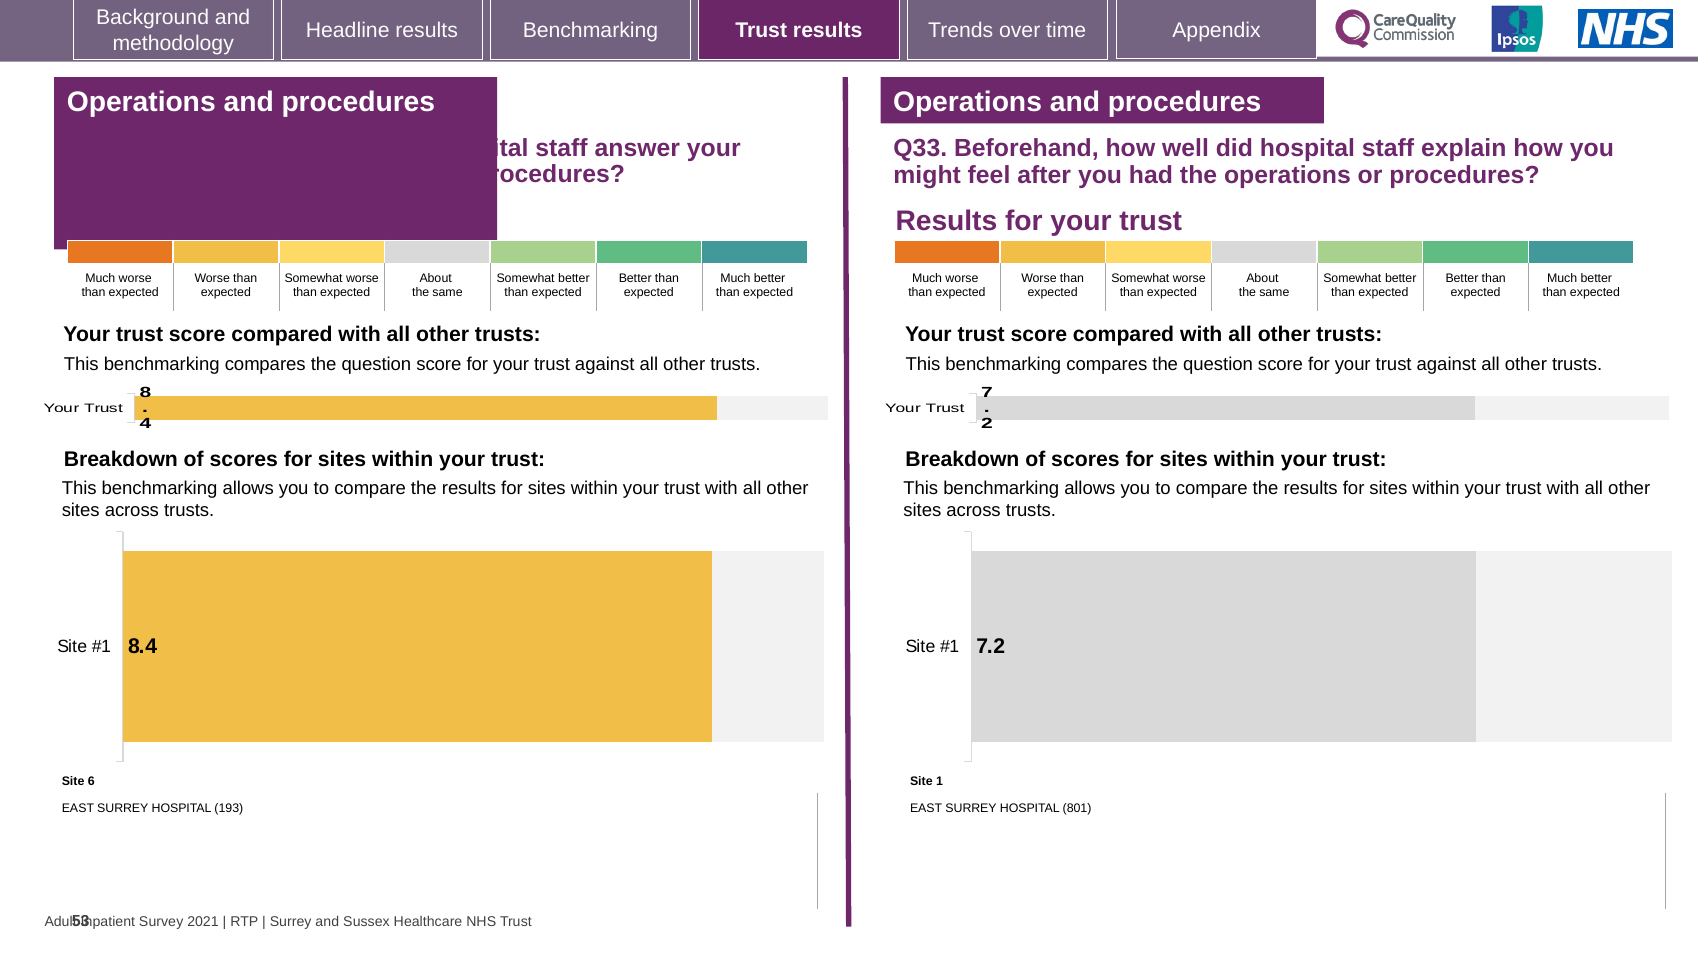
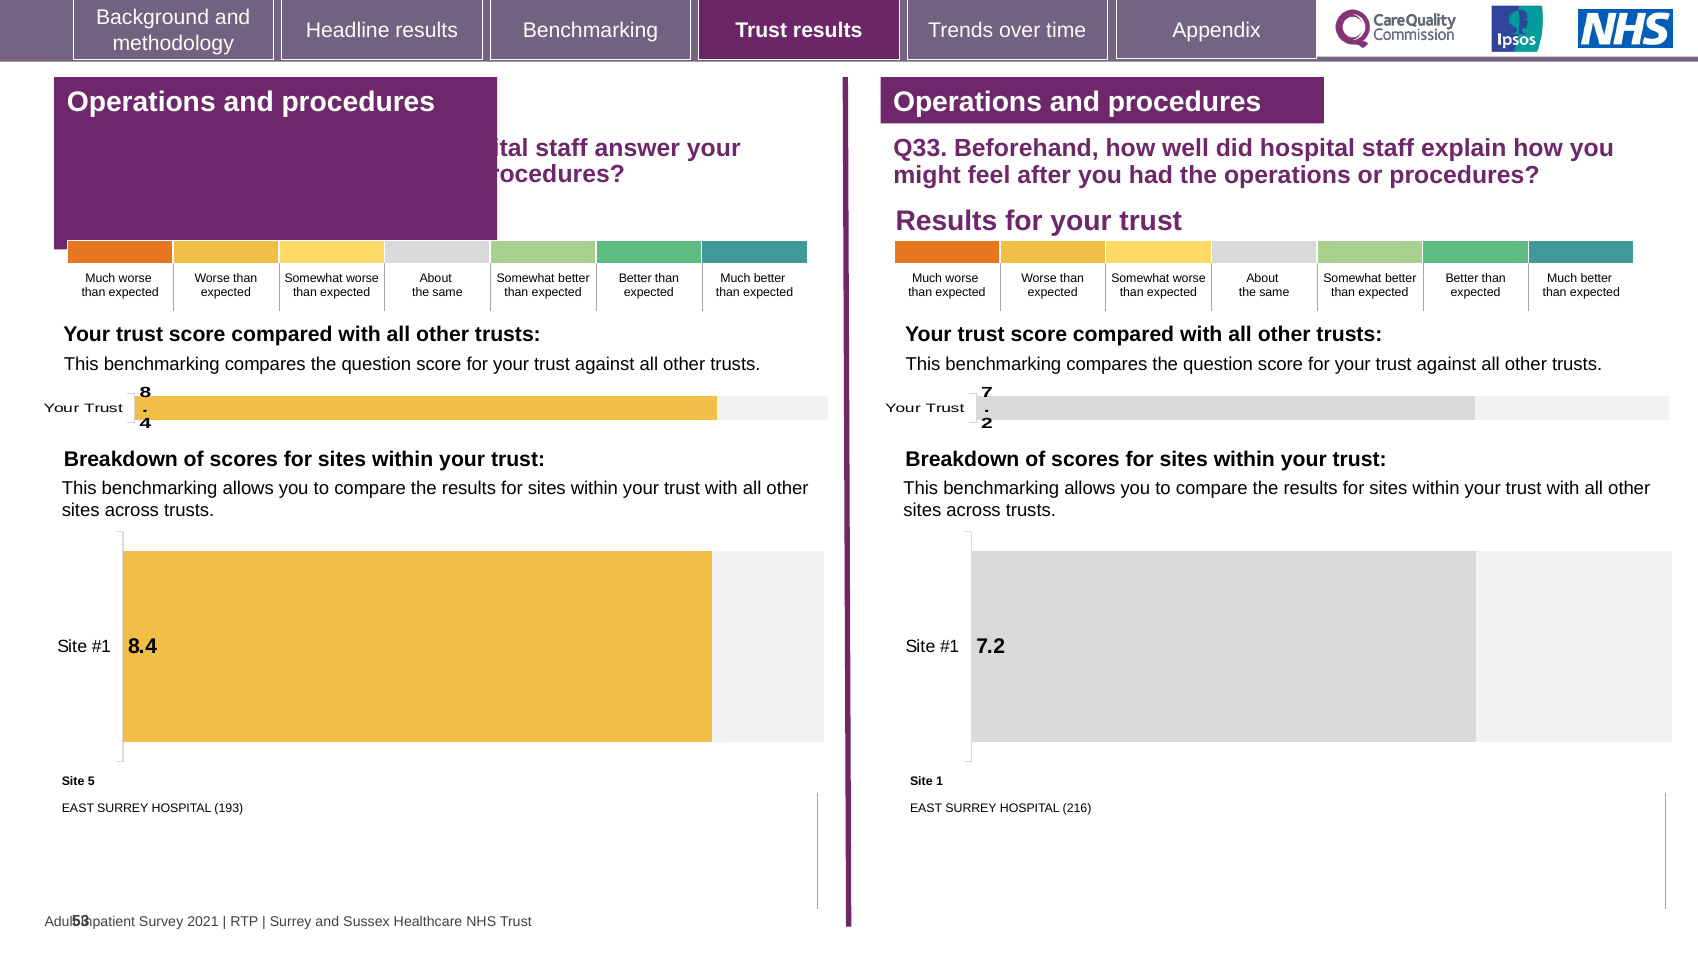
6: 6 -> 5
801: 801 -> 216
